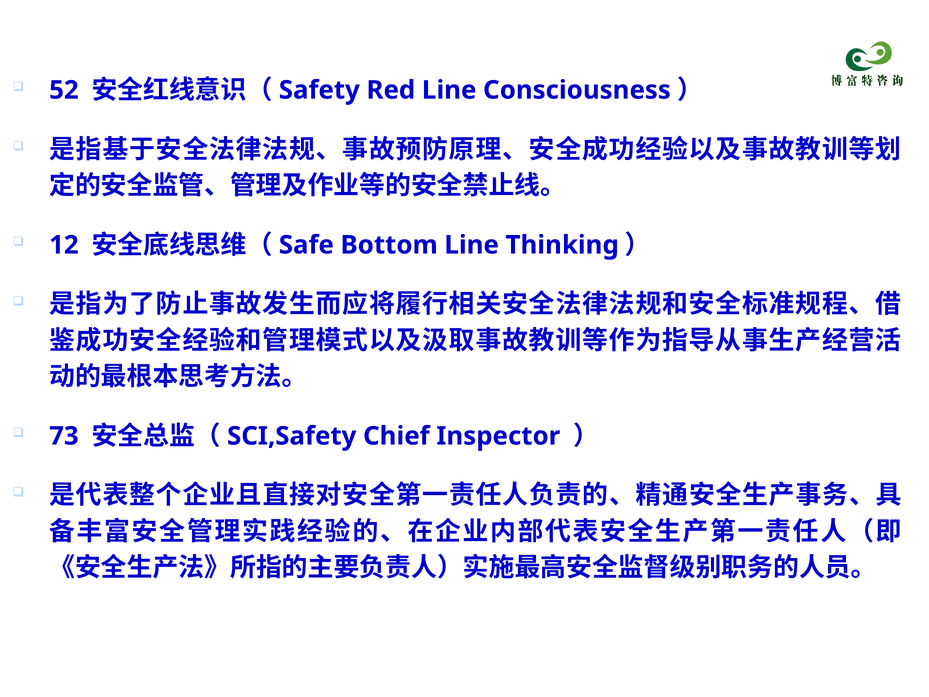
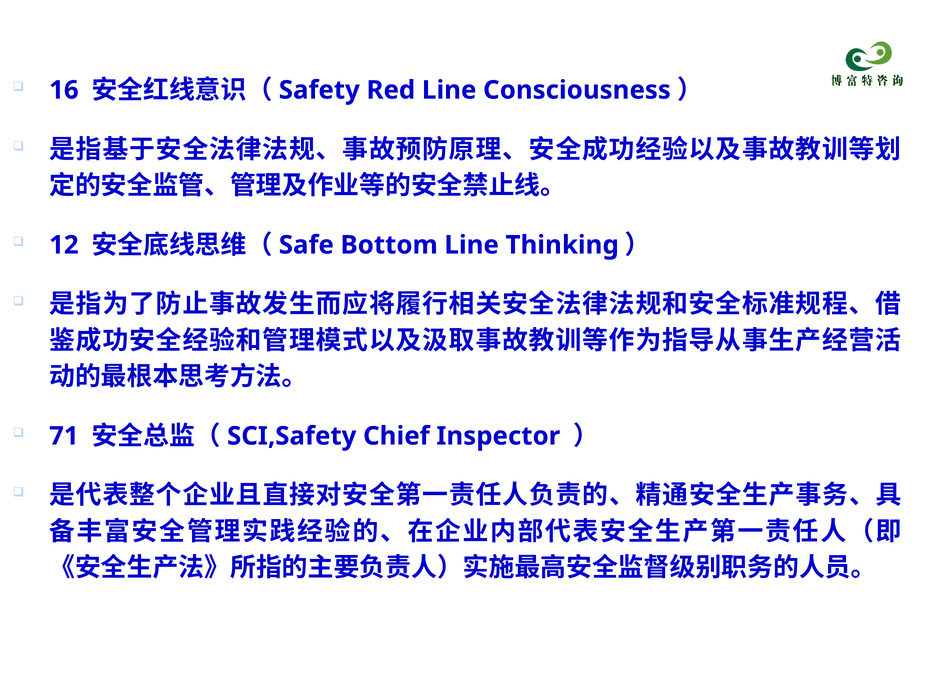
52: 52 -> 16
73: 73 -> 71
